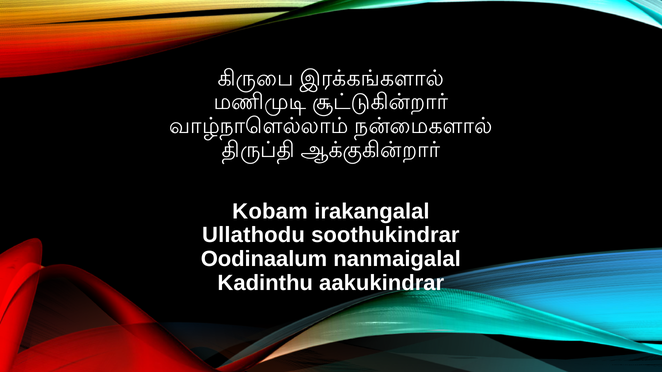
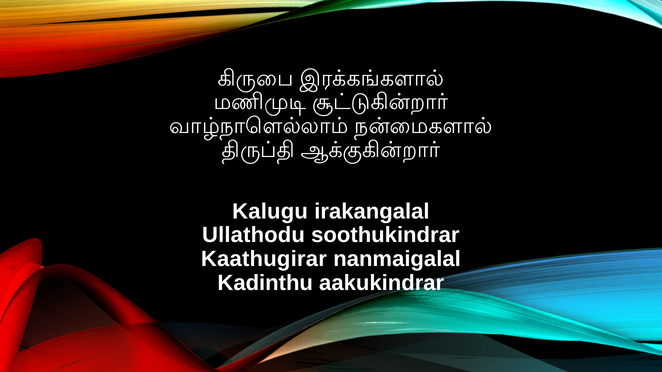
Kobam: Kobam -> Kalugu
Oodinaalum: Oodinaalum -> Kaathugirar
